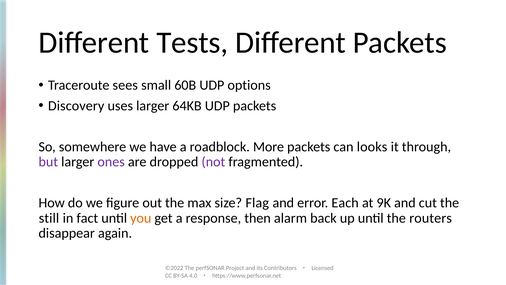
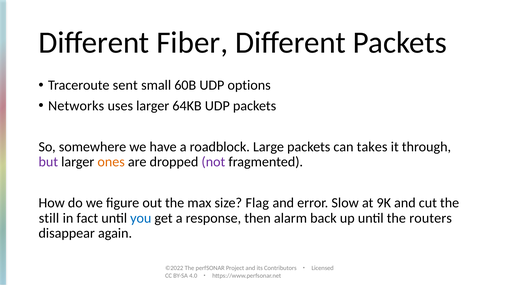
Tests: Tests -> Fiber
sees: sees -> sent
Discovery: Discovery -> Networks
More: More -> Large
looks: looks -> takes
ones colour: purple -> orange
Each: Each -> Slow
you colour: orange -> blue
